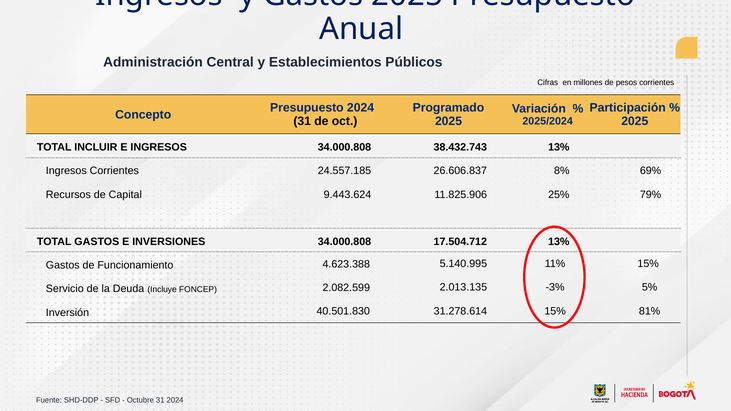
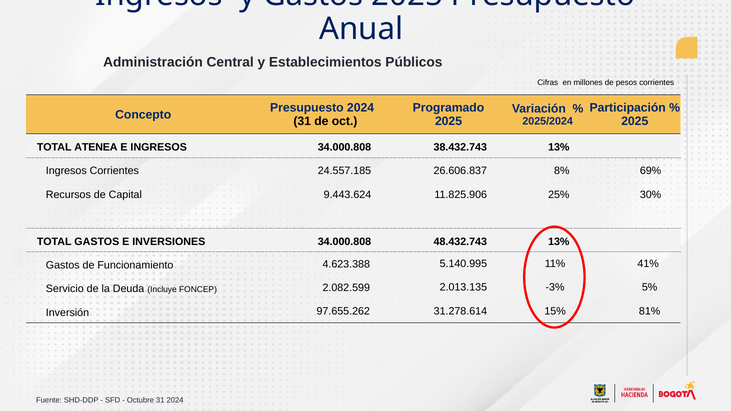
INCLUIR: INCLUIR -> ATENEA
79%: 79% -> 30%
17.504.712: 17.504.712 -> 48.432.743
11% 15%: 15% -> 41%
40.501.830: 40.501.830 -> 97.655.262
